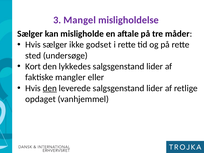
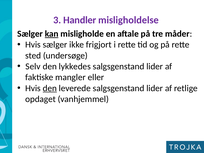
Mangel: Mangel -> Handler
kan underline: none -> present
godset: godset -> frigjort
Kort: Kort -> Selv
